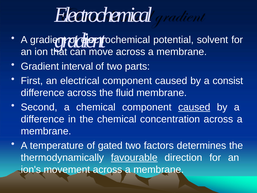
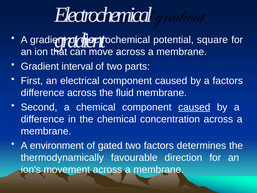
solvent: solvent -> square
a consist: consist -> factors
temperature: temperature -> environment
favourable underline: present -> none
